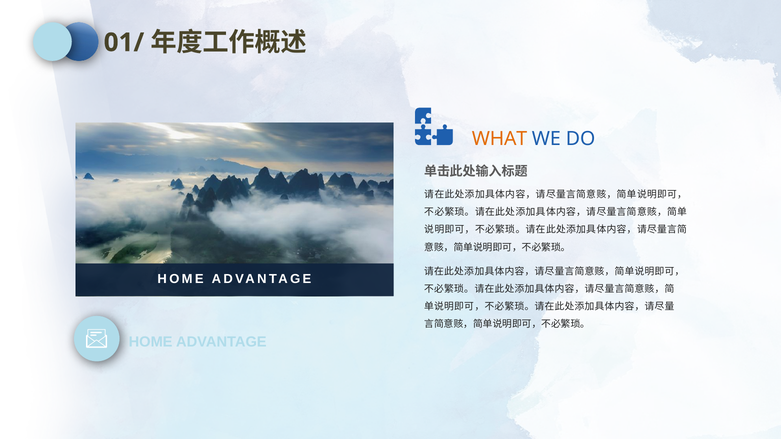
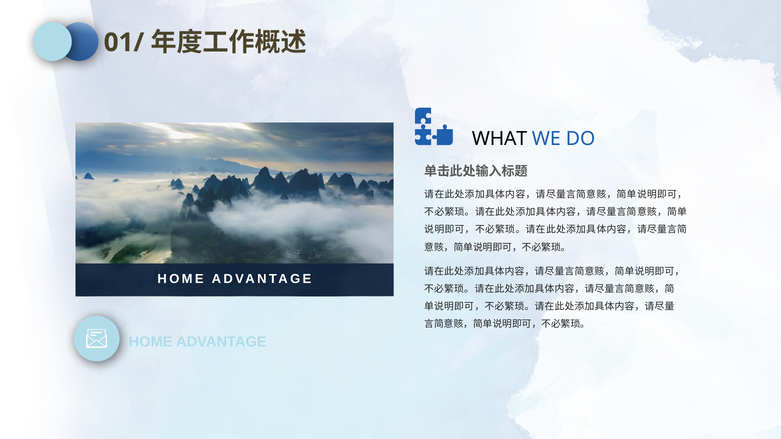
WHAT colour: orange -> black
